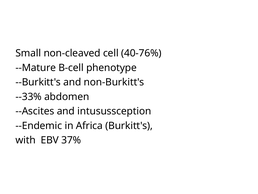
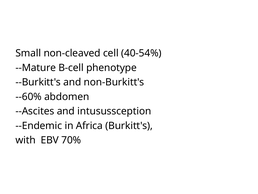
40-76%: 40-76% -> 40-54%
--33%: --33% -> --60%
37%: 37% -> 70%
